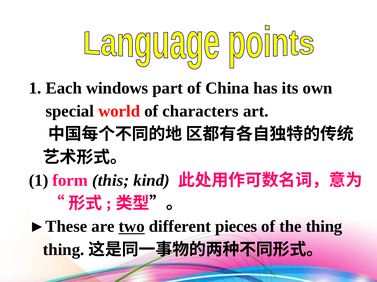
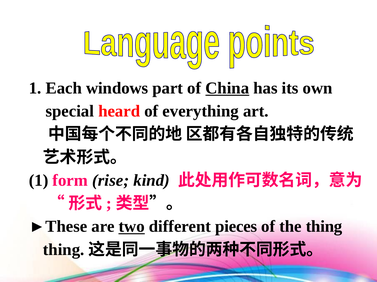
China underline: none -> present
world: world -> heard
characters: characters -> everything
this: this -> rise
